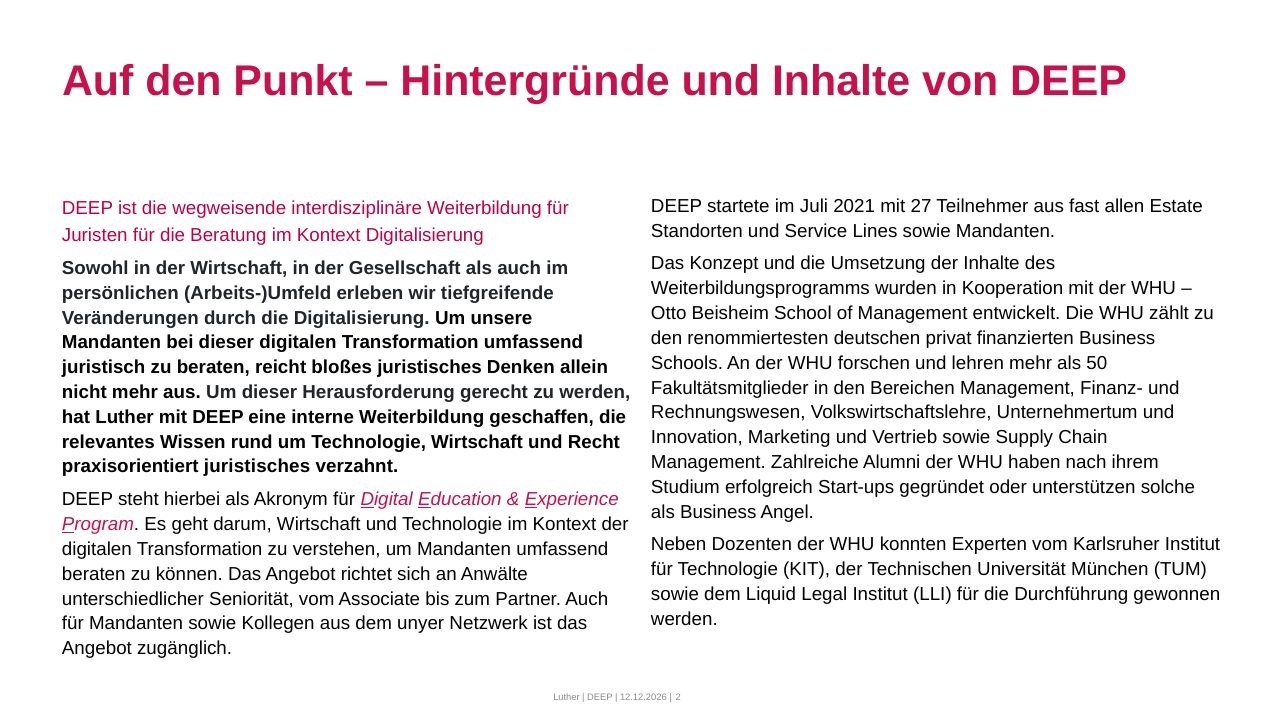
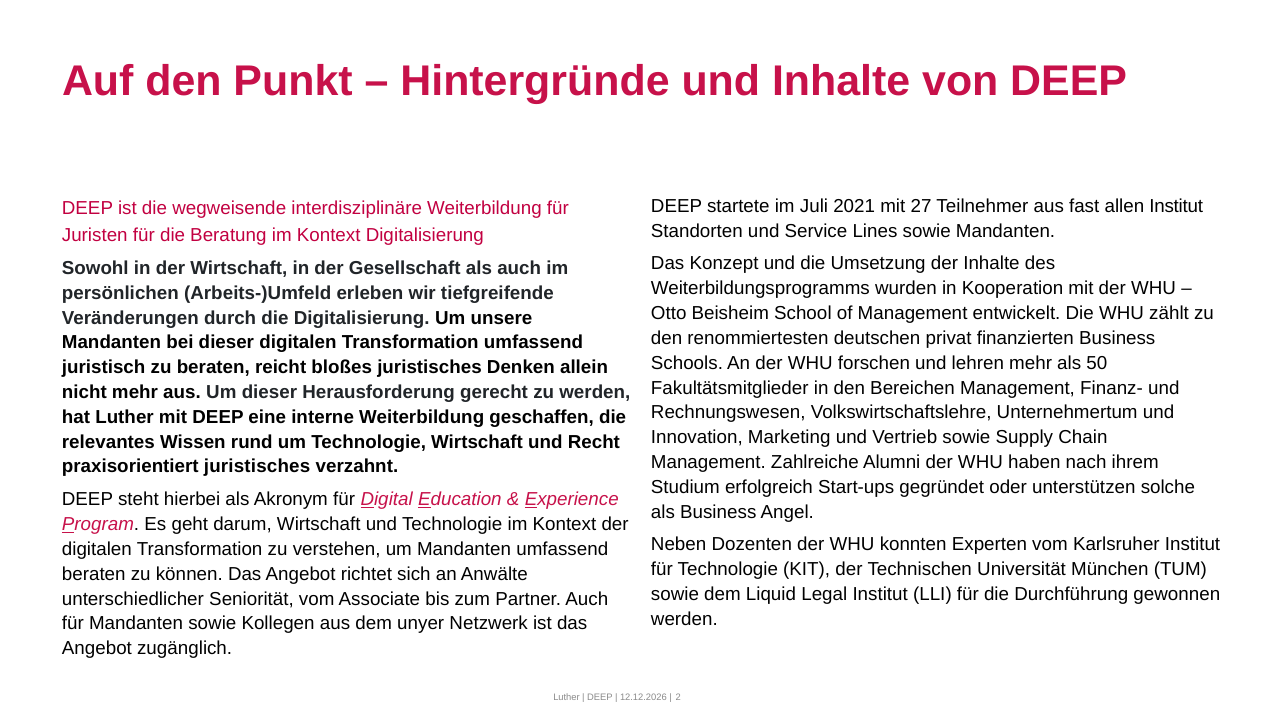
allen Estate: Estate -> Institut
